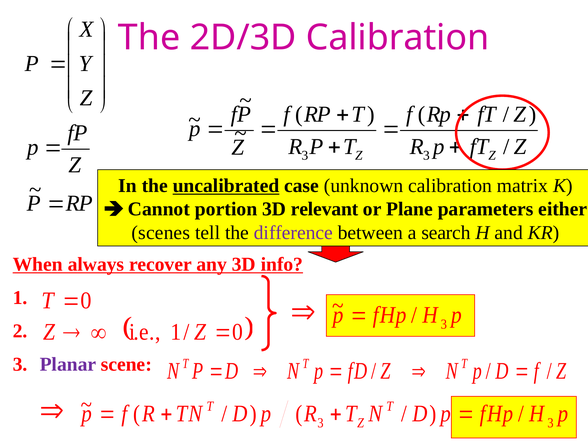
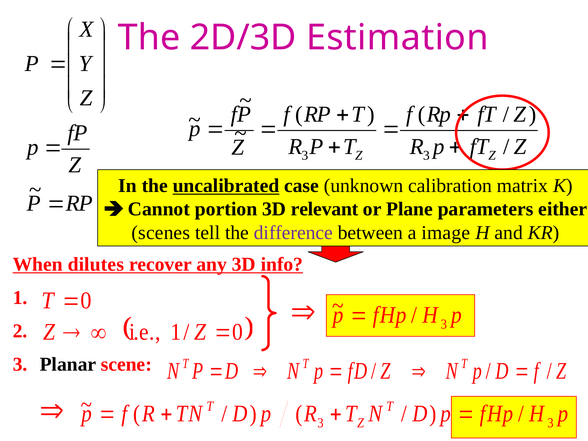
2D/3D Calibration: Calibration -> Estimation
search: search -> image
always: always -> dilutes
Planar colour: purple -> black
